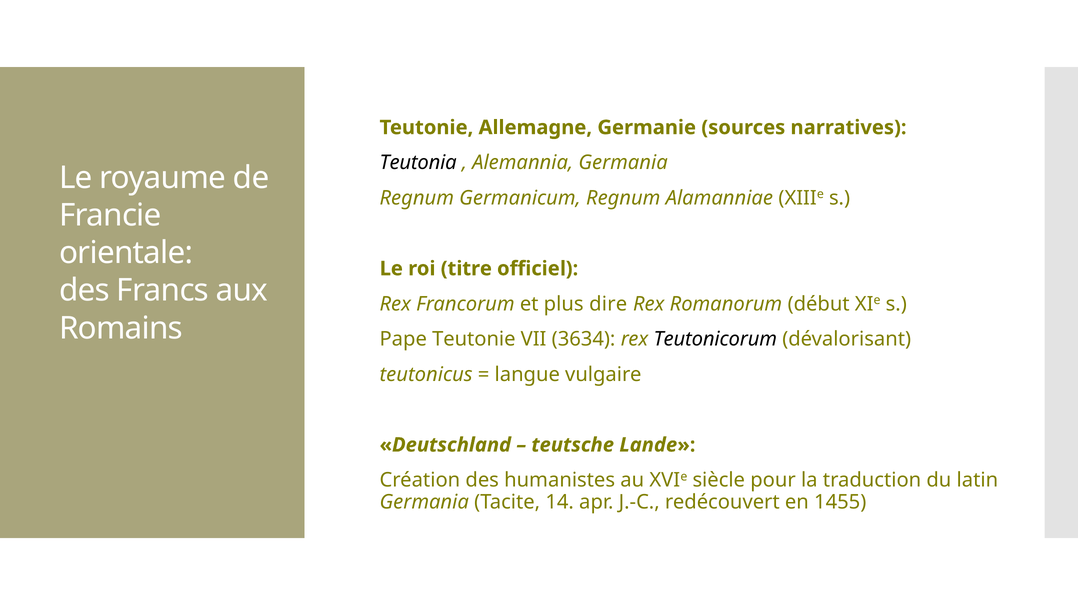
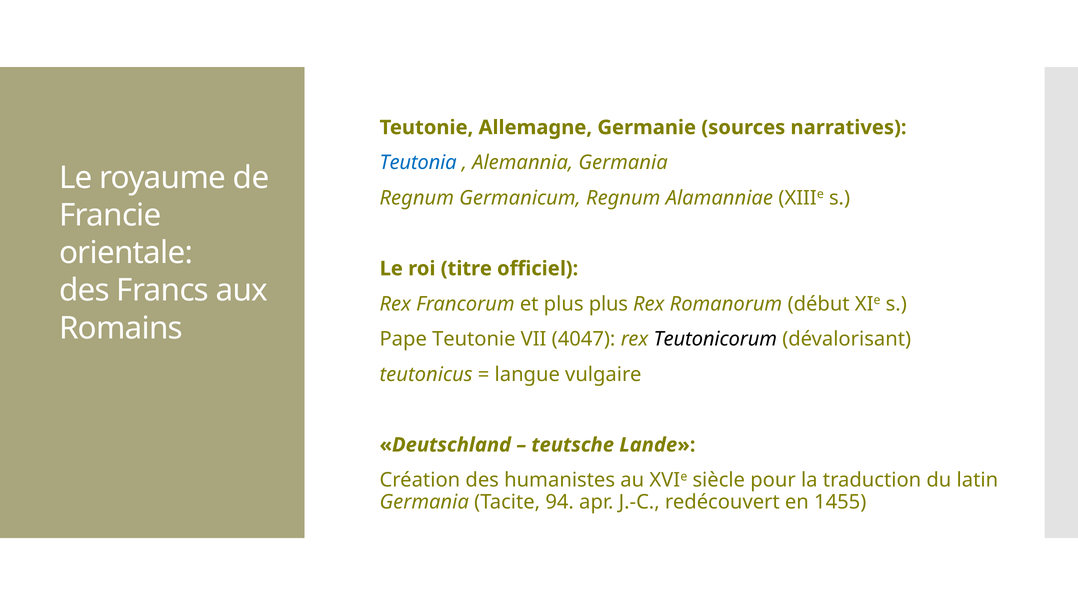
Teutonia colour: black -> blue
plus dire: dire -> plus
3634: 3634 -> 4047
14: 14 -> 94
